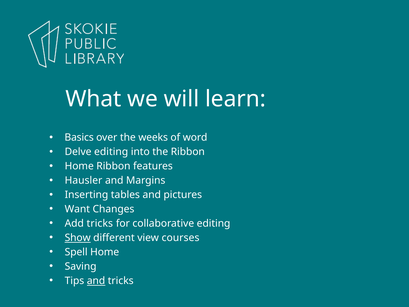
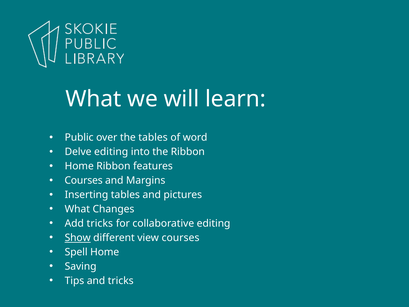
Basics: Basics -> Public
the weeks: weeks -> tables
Hausler at (84, 180): Hausler -> Courses
Want at (77, 209): Want -> What
and at (96, 281) underline: present -> none
